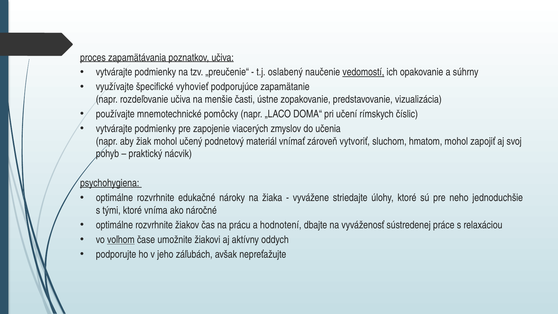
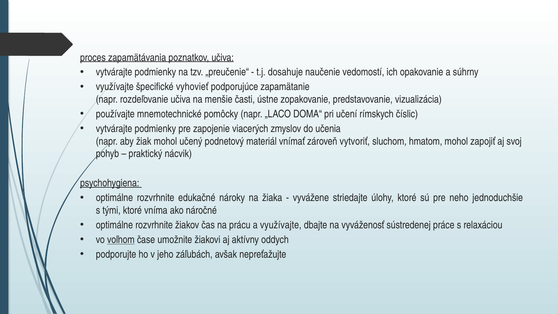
oslabený: oslabený -> dosahuje
vedomostí underline: present -> none
a hodnotení: hodnotení -> využívajte
